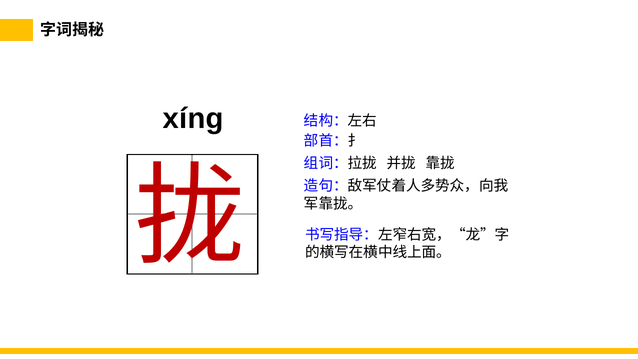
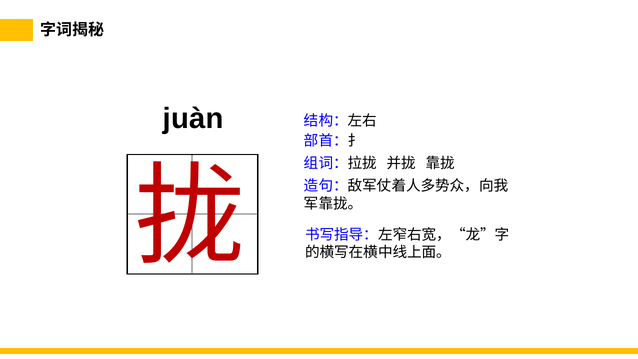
xíng: xíng -> juàn
